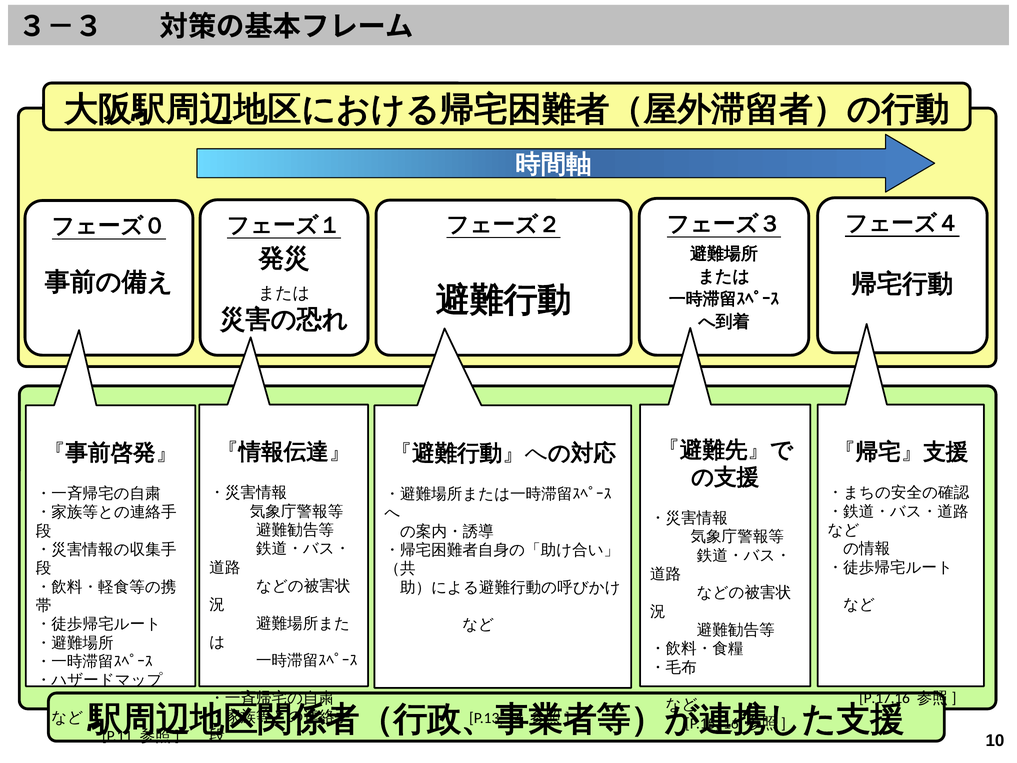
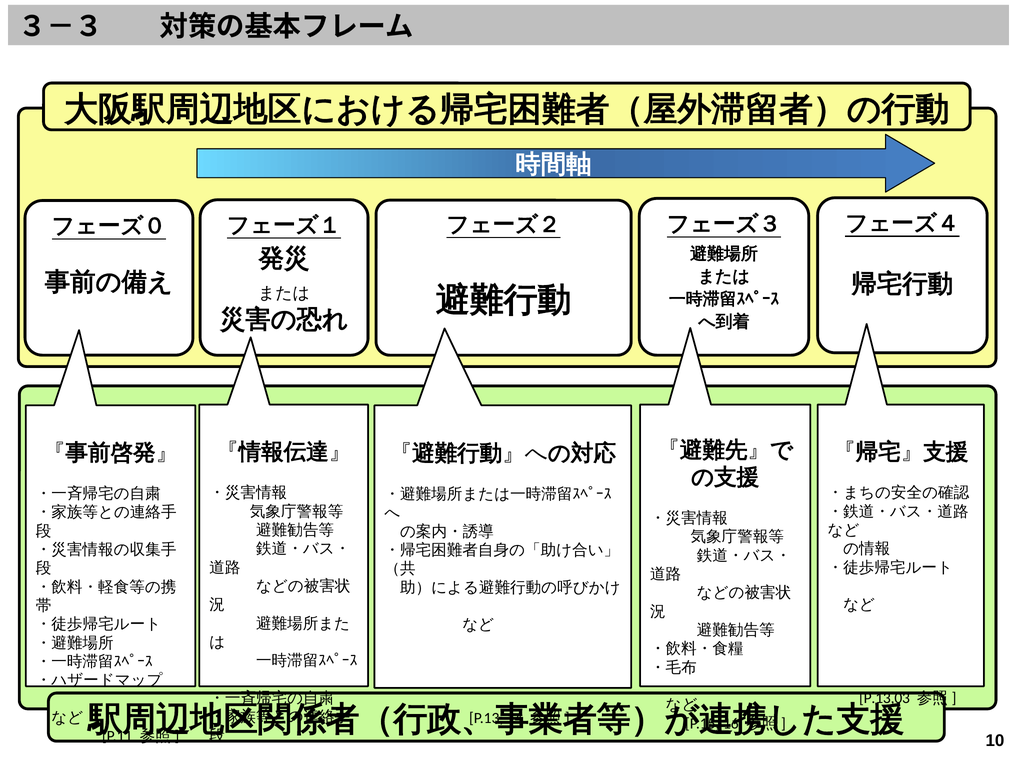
P.17,16: P.17,16 -> P.13,03
